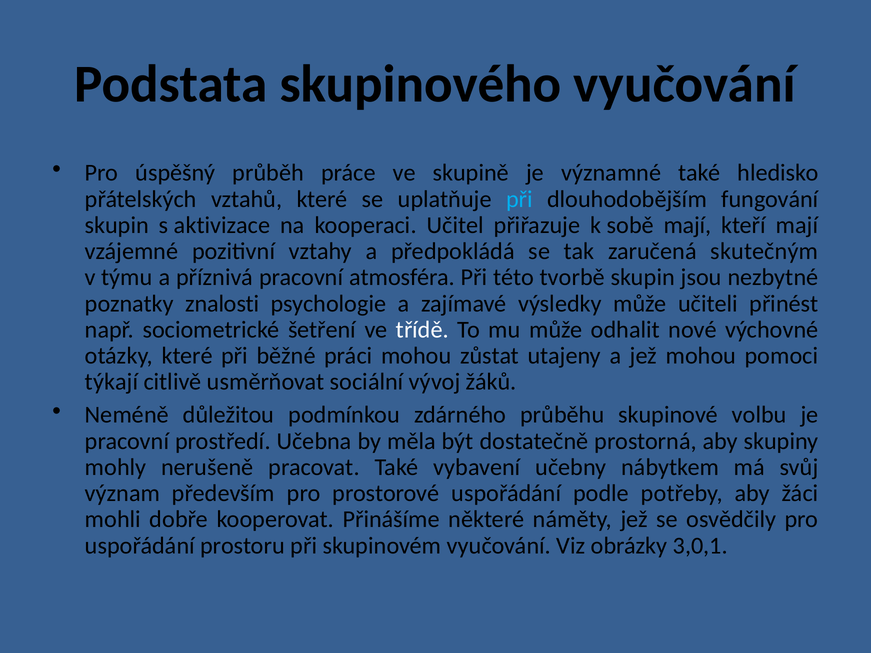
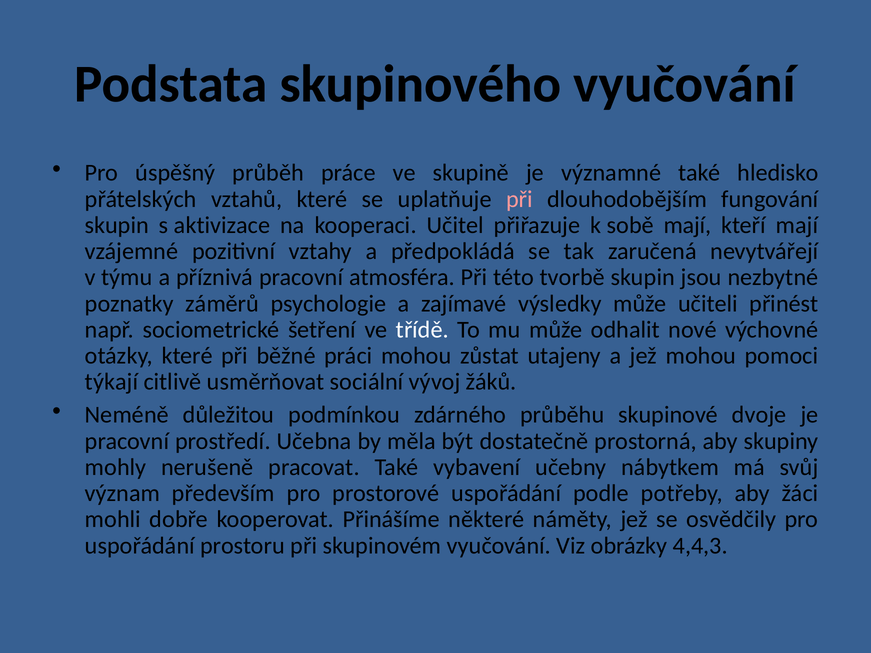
při at (519, 199) colour: light blue -> pink
skutečným: skutečným -> nevytvářejí
znalosti: znalosti -> záměrů
volbu: volbu -> dvoje
3,0,1: 3,0,1 -> 4,4,3
